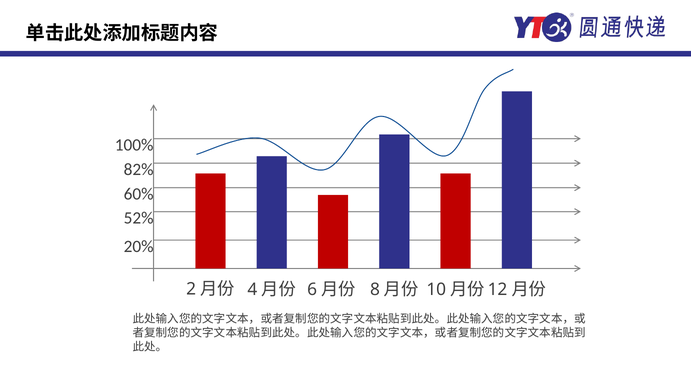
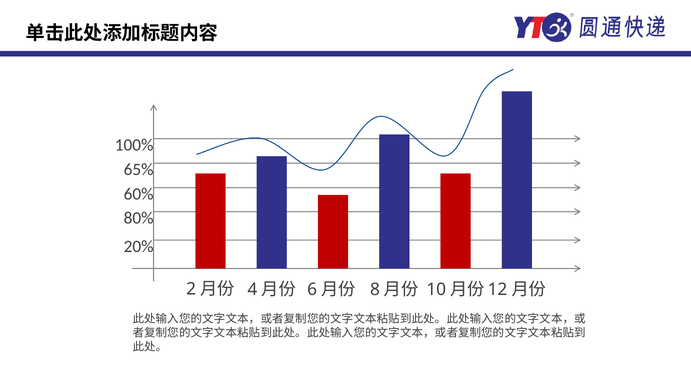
82%: 82% -> 65%
52%: 52% -> 80%
